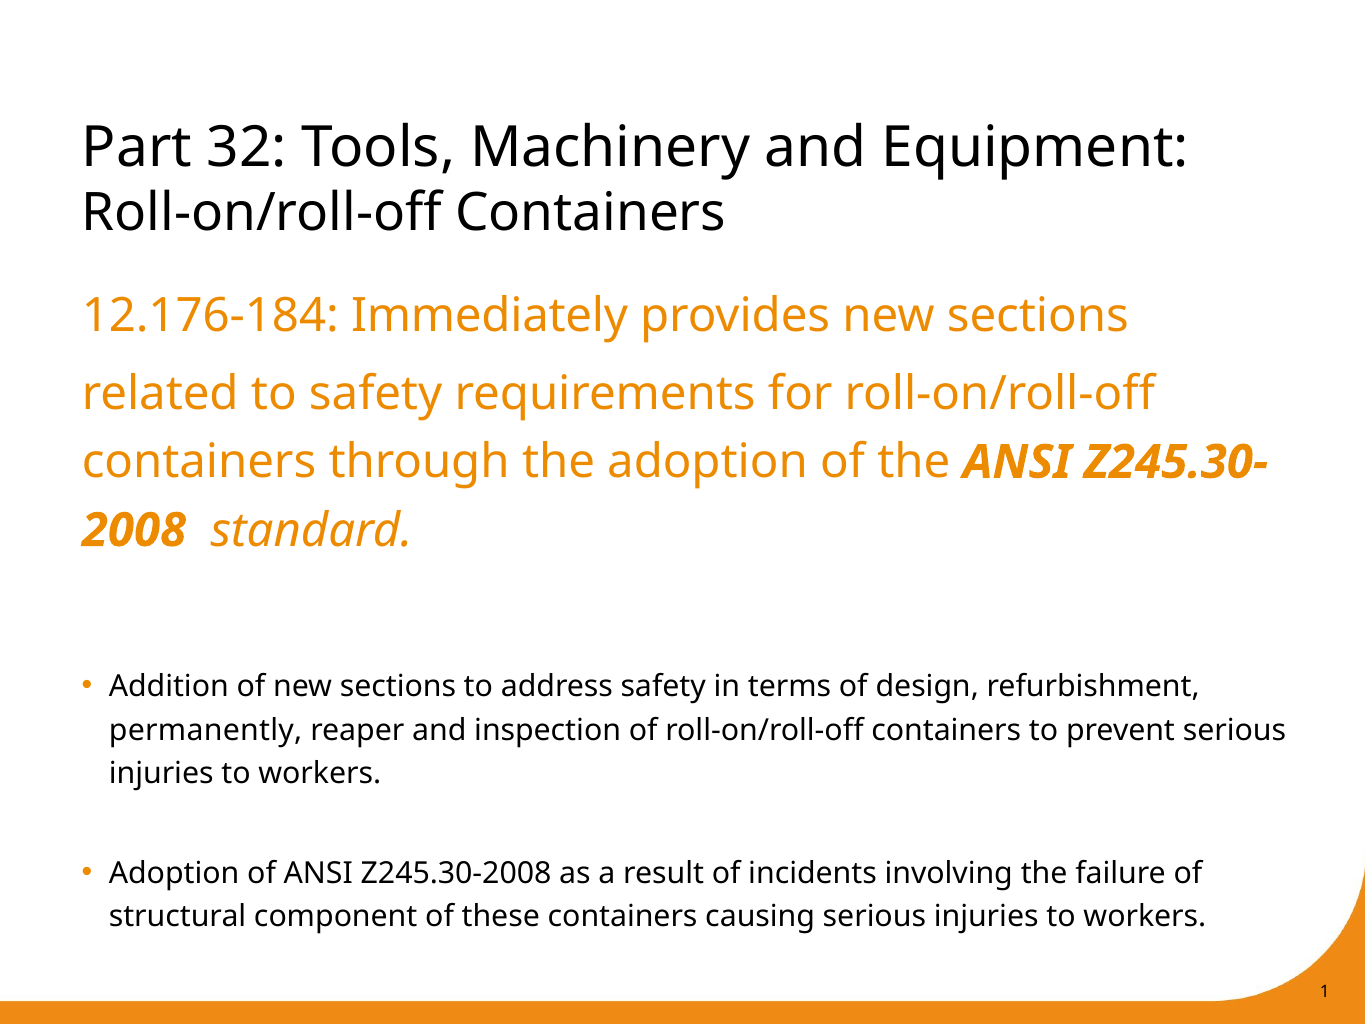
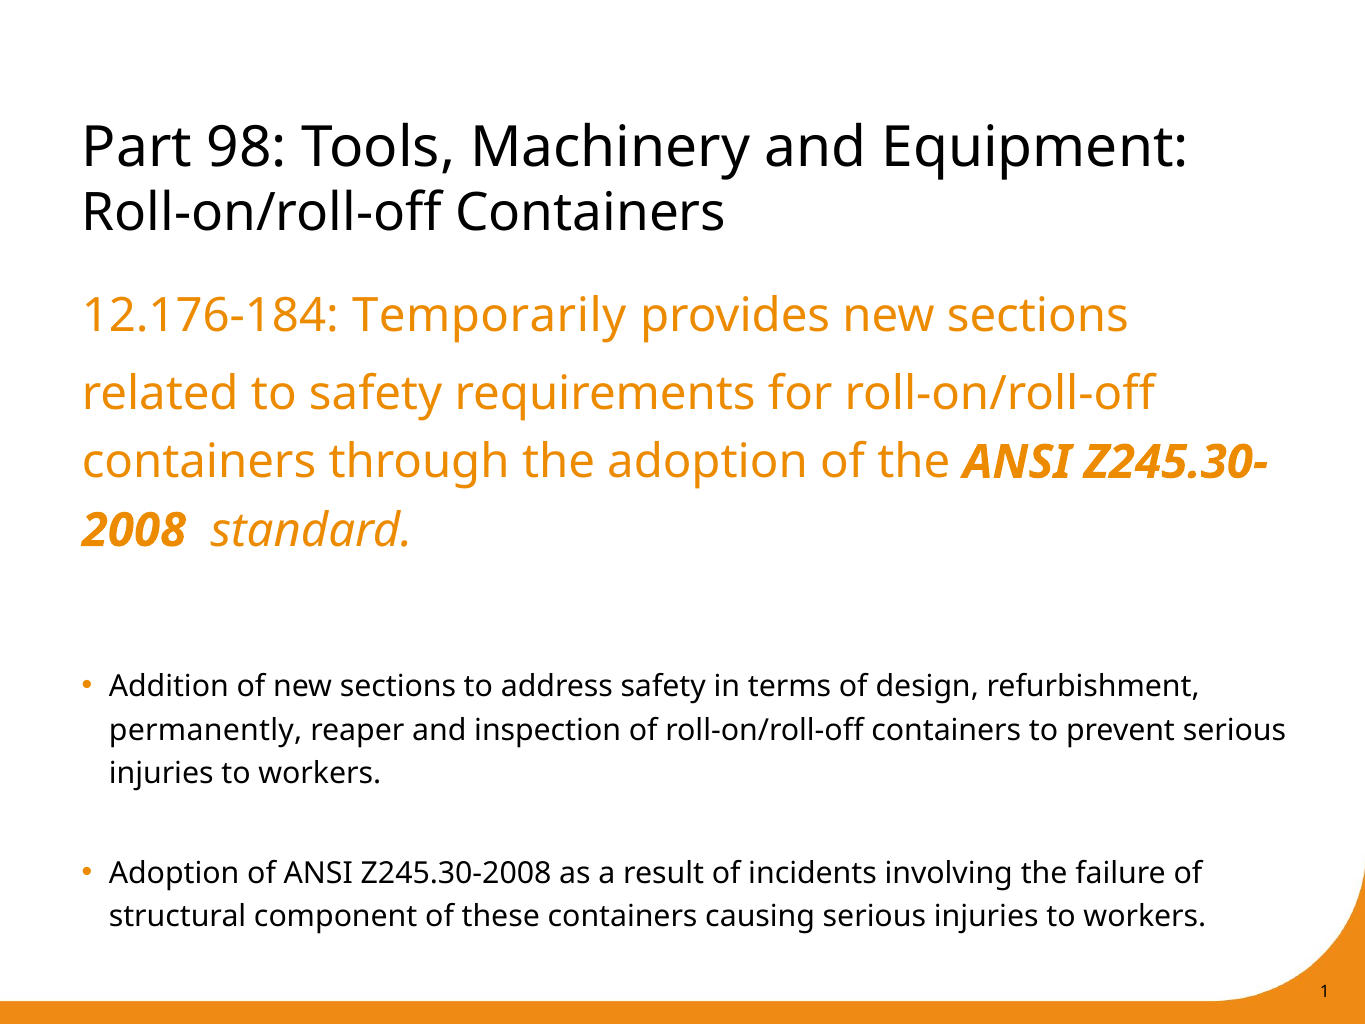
32: 32 -> 98
Immediately: Immediately -> Temporarily
